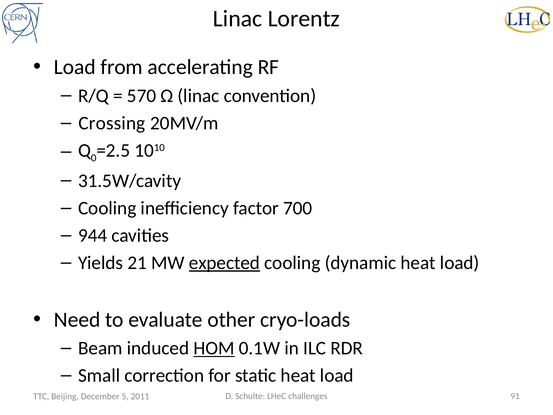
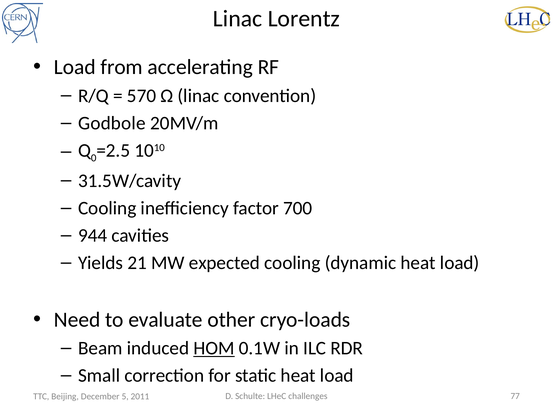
Crossing: Crossing -> Godbole
expected underline: present -> none
91: 91 -> 77
